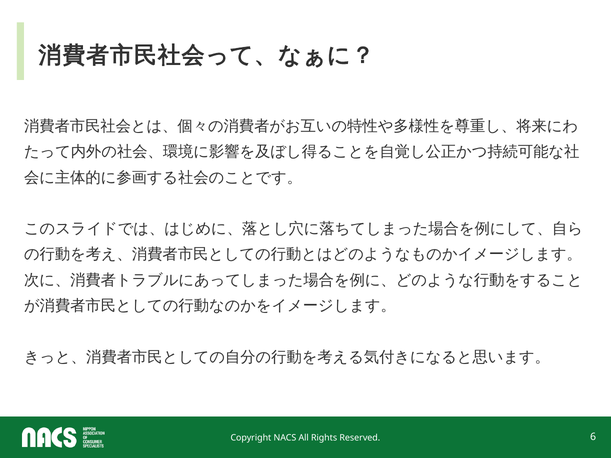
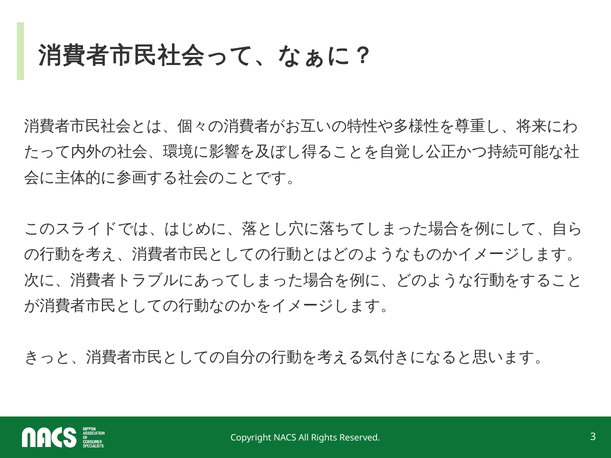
6: 6 -> 3
